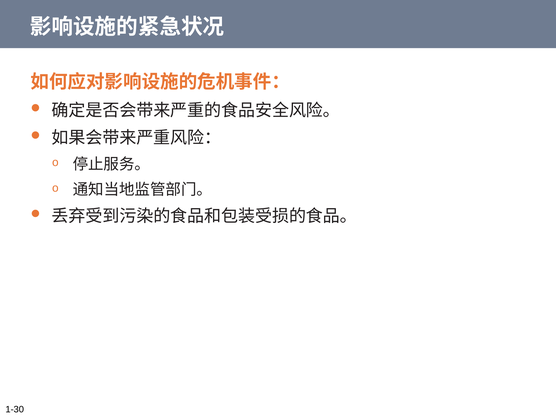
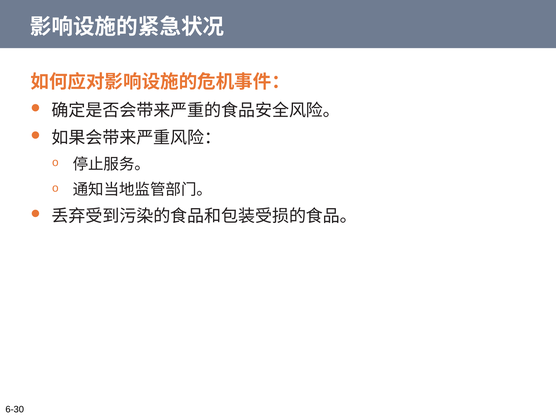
1-30: 1-30 -> 6-30
